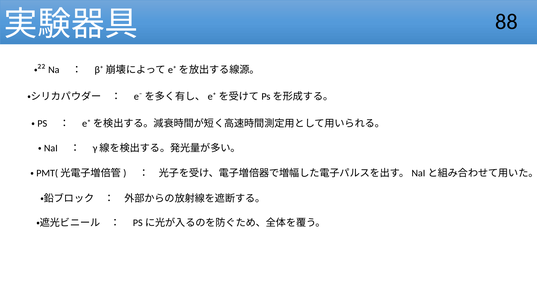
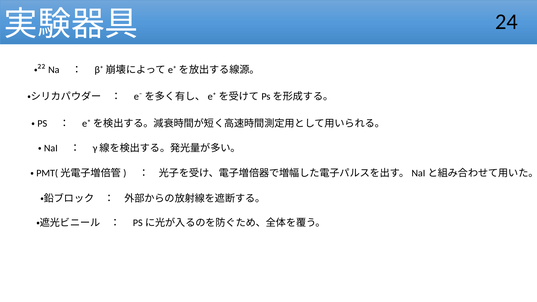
88: 88 -> 24
